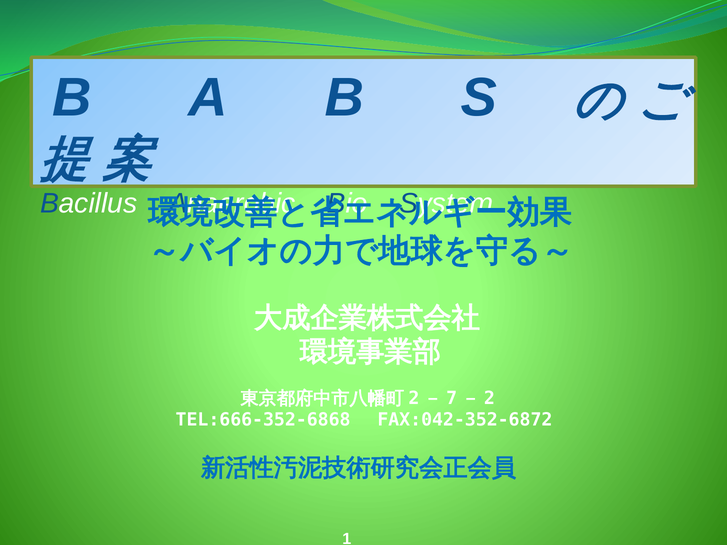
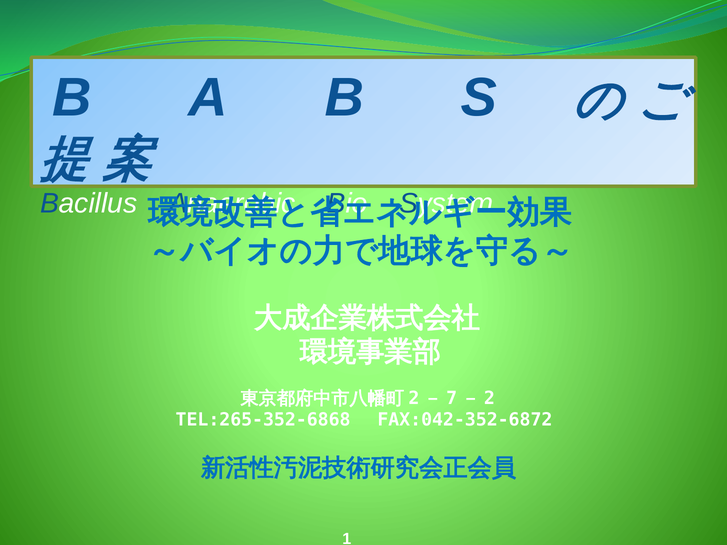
TEL:666-352-6868: TEL:666-352-6868 -> TEL:265-352-6868
